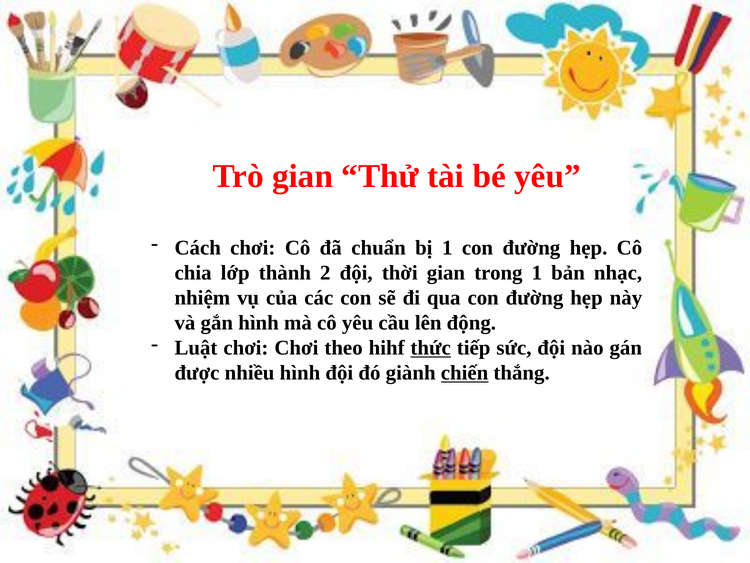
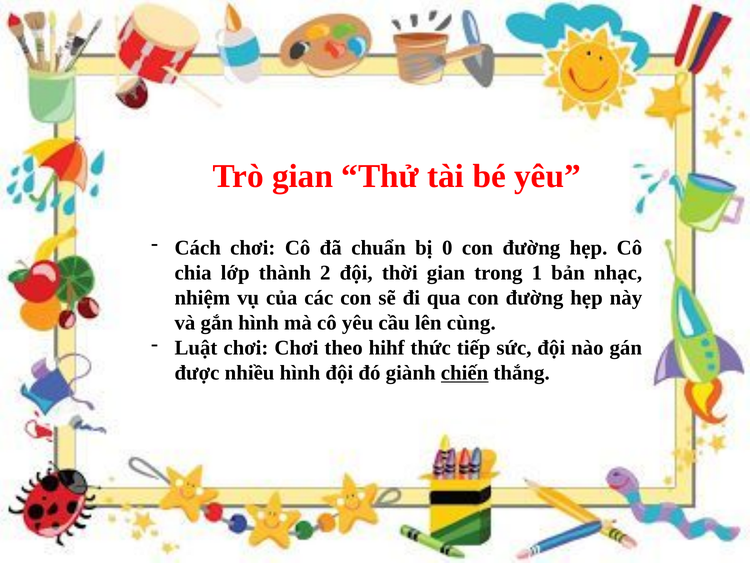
bị 1: 1 -> 0
động: động -> cùng
thức underline: present -> none
